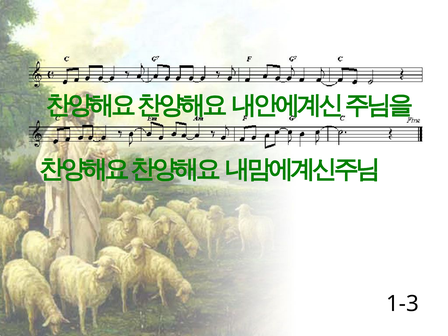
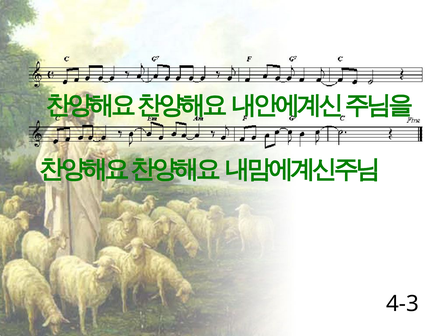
1-3: 1-3 -> 4-3
